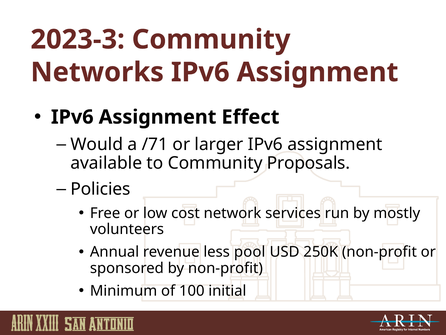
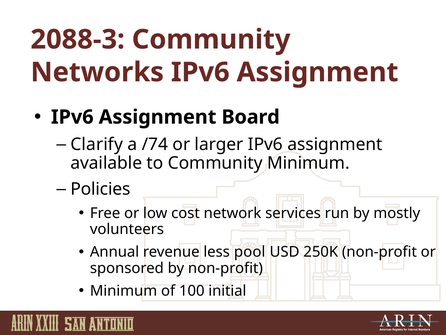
2023-3: 2023-3 -> 2088-3
Effect: Effect -> Board
Would: Would -> Clarify
/71: /71 -> /74
Community Proposals: Proposals -> Minimum
